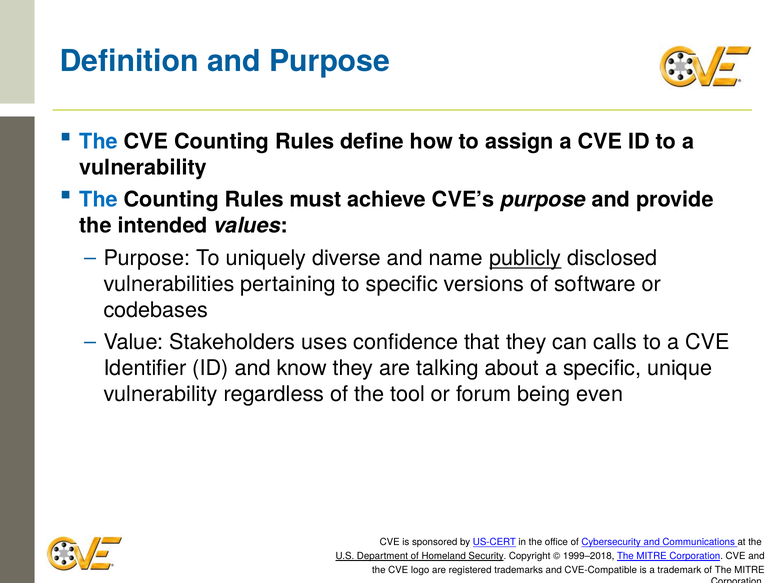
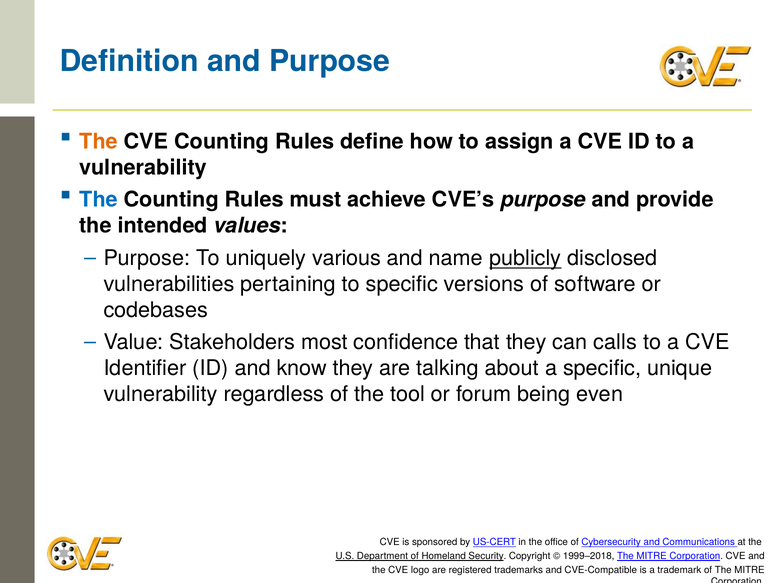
The at (99, 142) colour: blue -> orange
diverse: diverse -> various
uses: uses -> most
